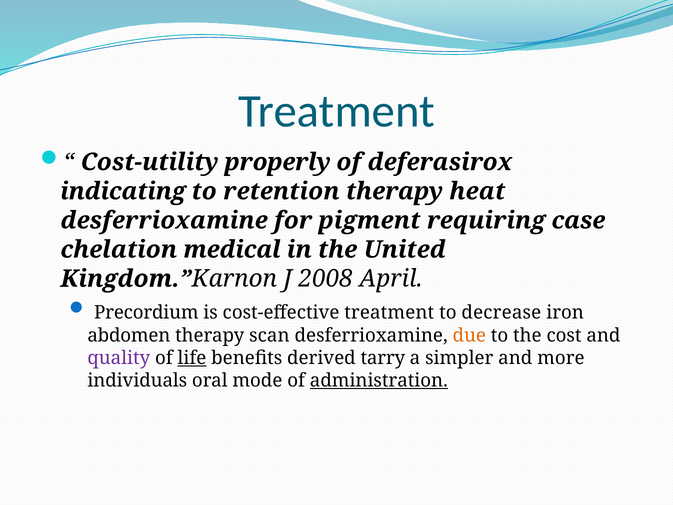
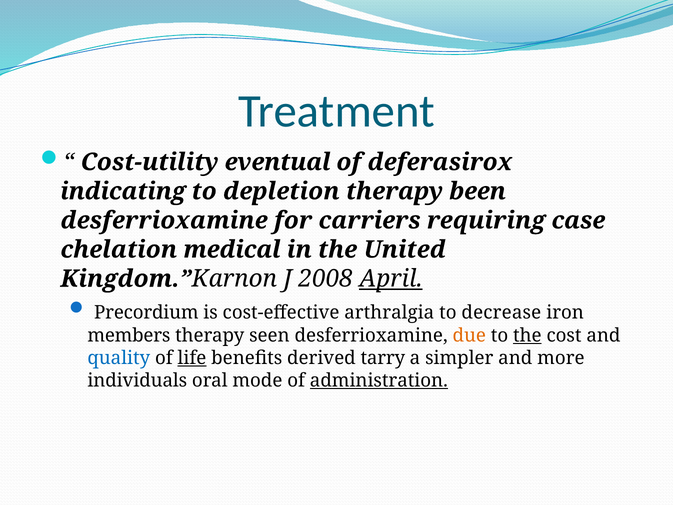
properly: properly -> eventual
retention: retention -> depletion
heat: heat -> been
pigment: pigment -> carriers
April underline: none -> present
cost-effective treatment: treatment -> arthralgia
abdomen: abdomen -> members
scan: scan -> seen
the at (527, 335) underline: none -> present
quality colour: purple -> blue
